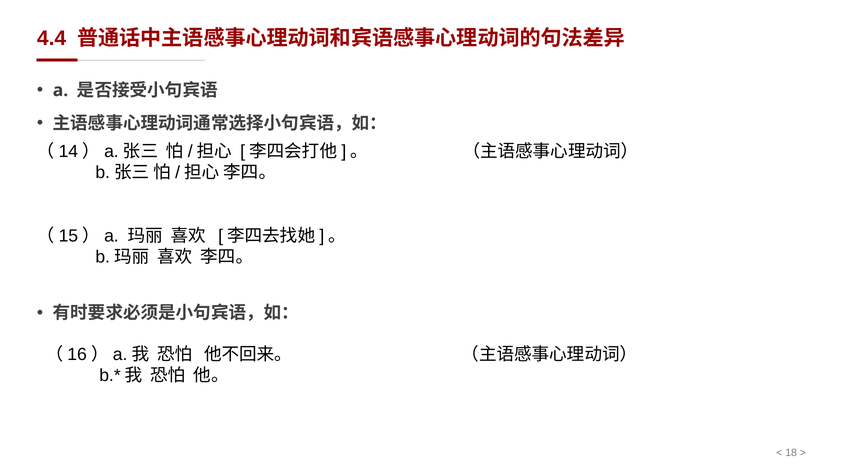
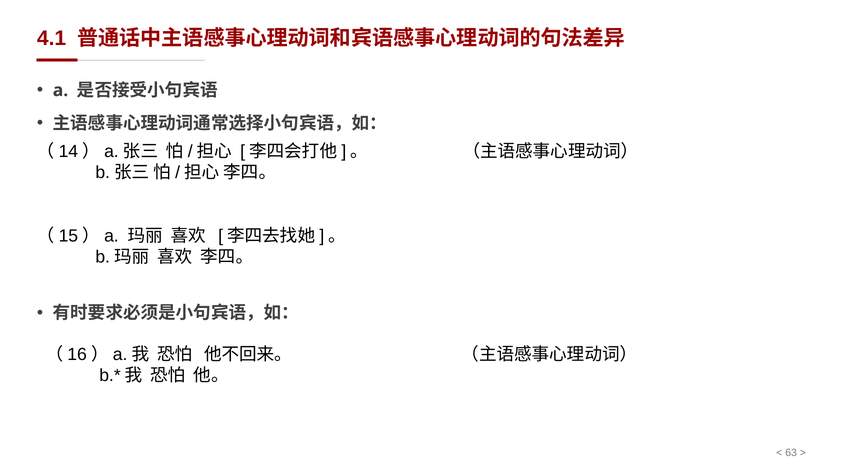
4.4: 4.4 -> 4.1
18: 18 -> 63
